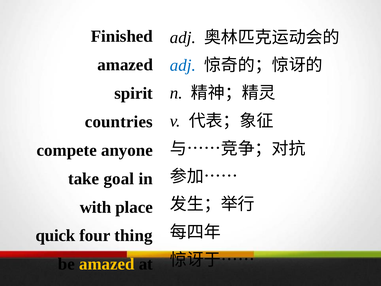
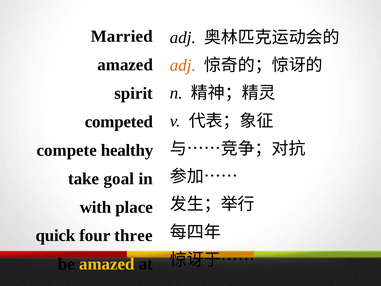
Finished: Finished -> Married
adj at (183, 65) colour: blue -> orange
countries: countries -> competed
anyone: anyone -> healthy
thing: thing -> three
